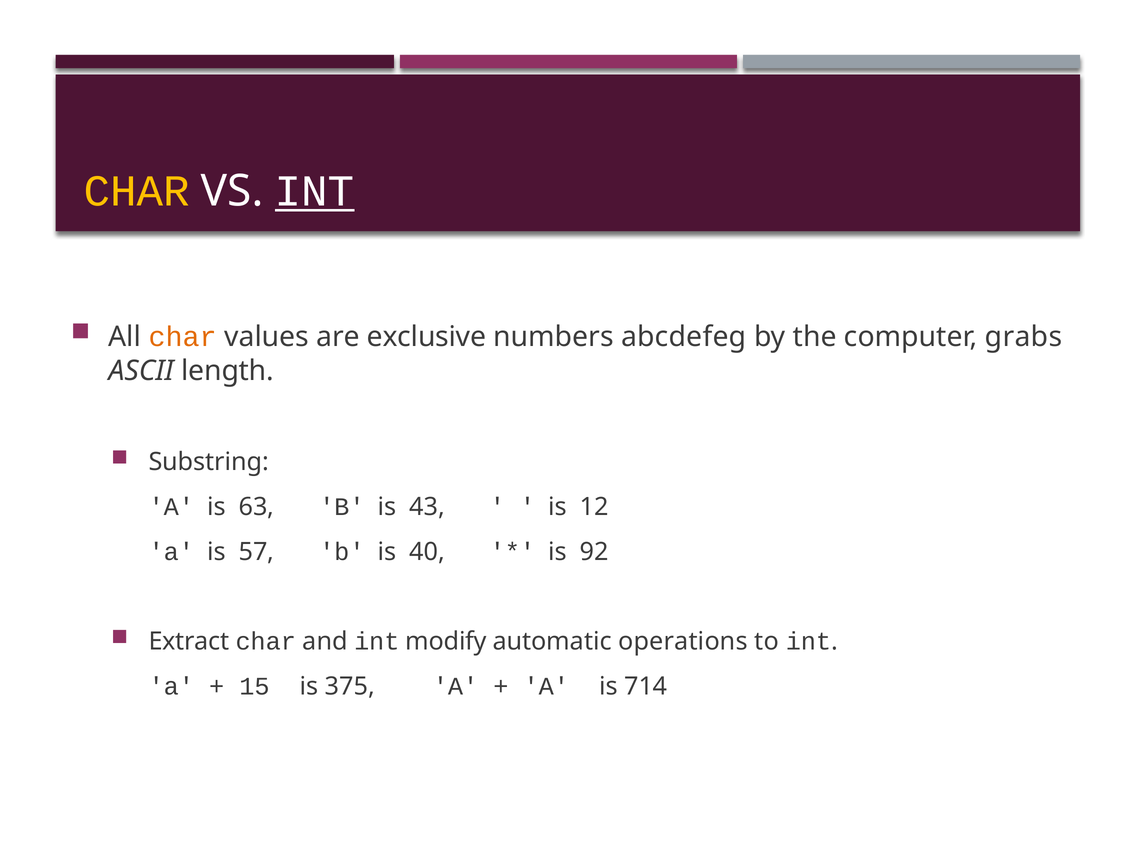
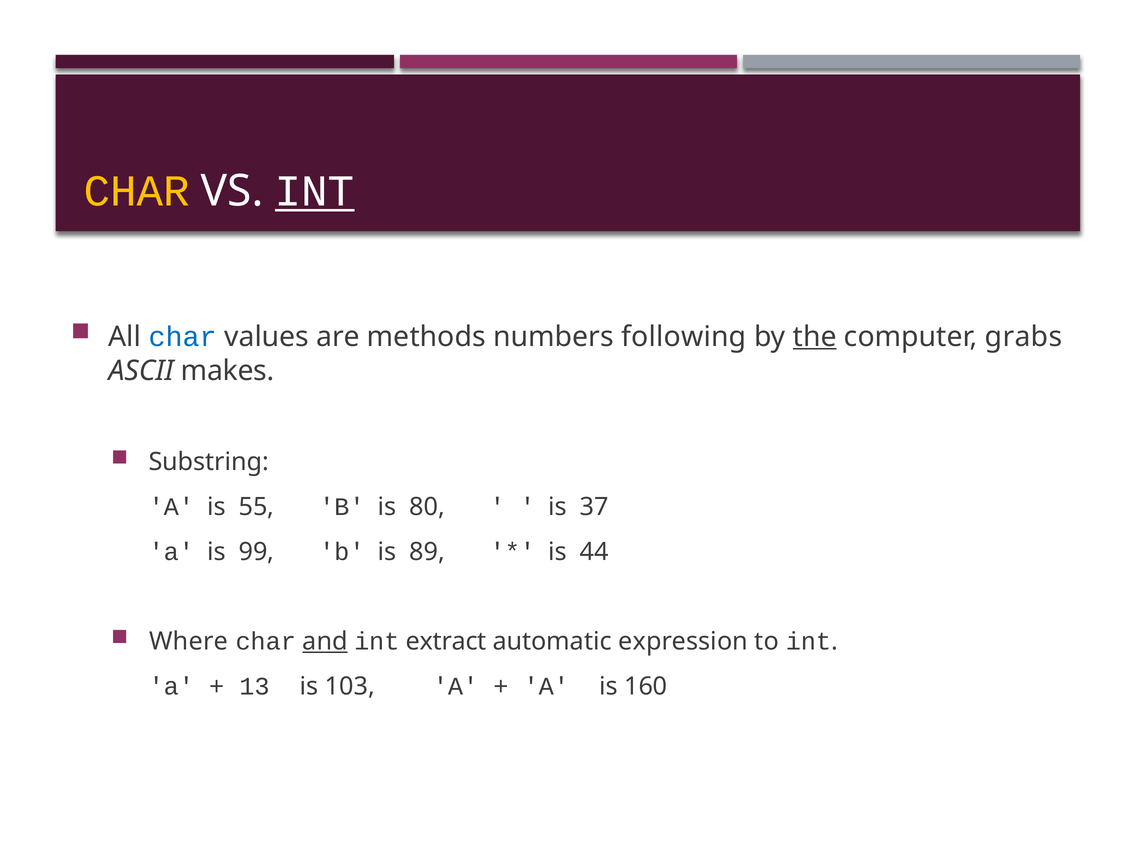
char at (183, 337) colour: orange -> blue
exclusive: exclusive -> methods
abcdefeg: abcdefeg -> following
the underline: none -> present
length: length -> makes
63: 63 -> 55
43: 43 -> 80
12: 12 -> 37
57: 57 -> 99
40: 40 -> 89
92: 92 -> 44
Extract: Extract -> Where
and underline: none -> present
modify: modify -> extract
operations: operations -> expression
15: 15 -> 13
375: 375 -> 103
714: 714 -> 160
